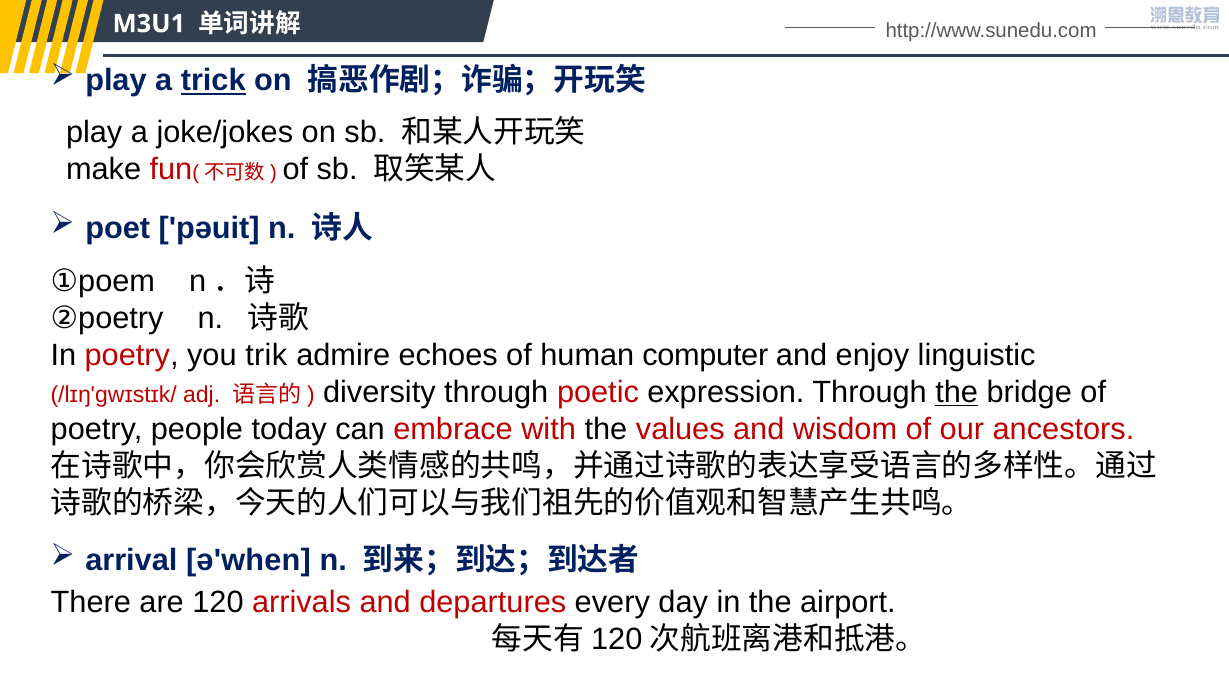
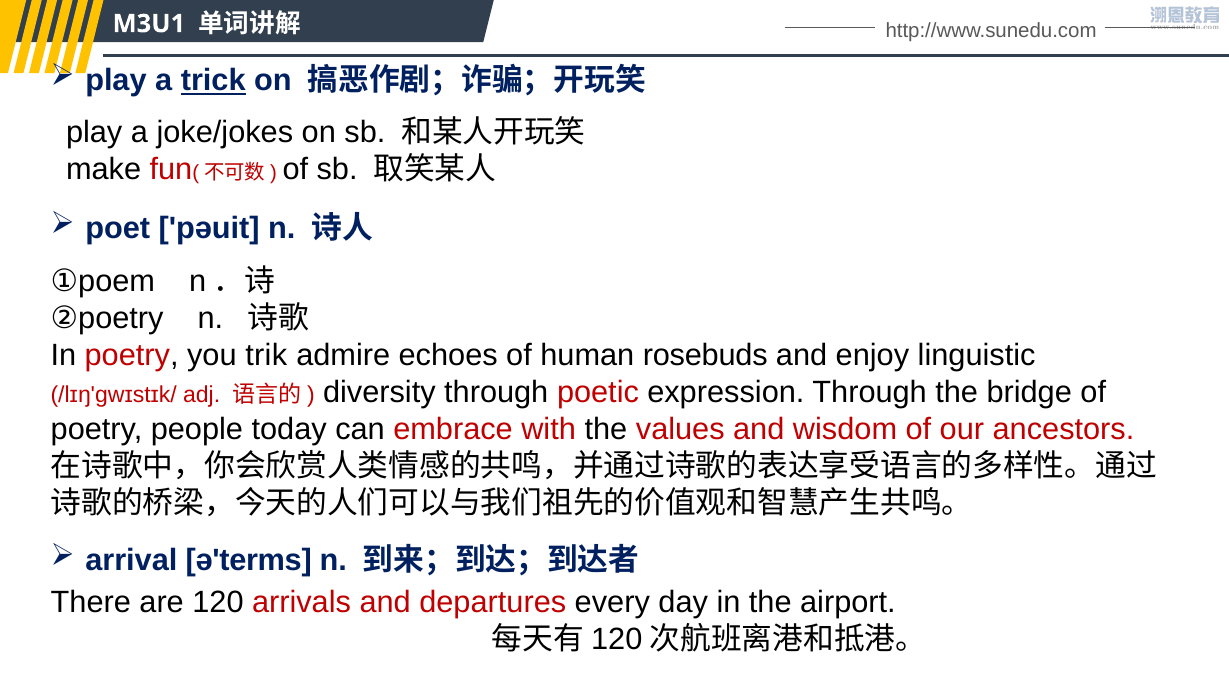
computer: computer -> rosebuds
the at (957, 392) underline: present -> none
ə'when: ə'when -> ə'terms
